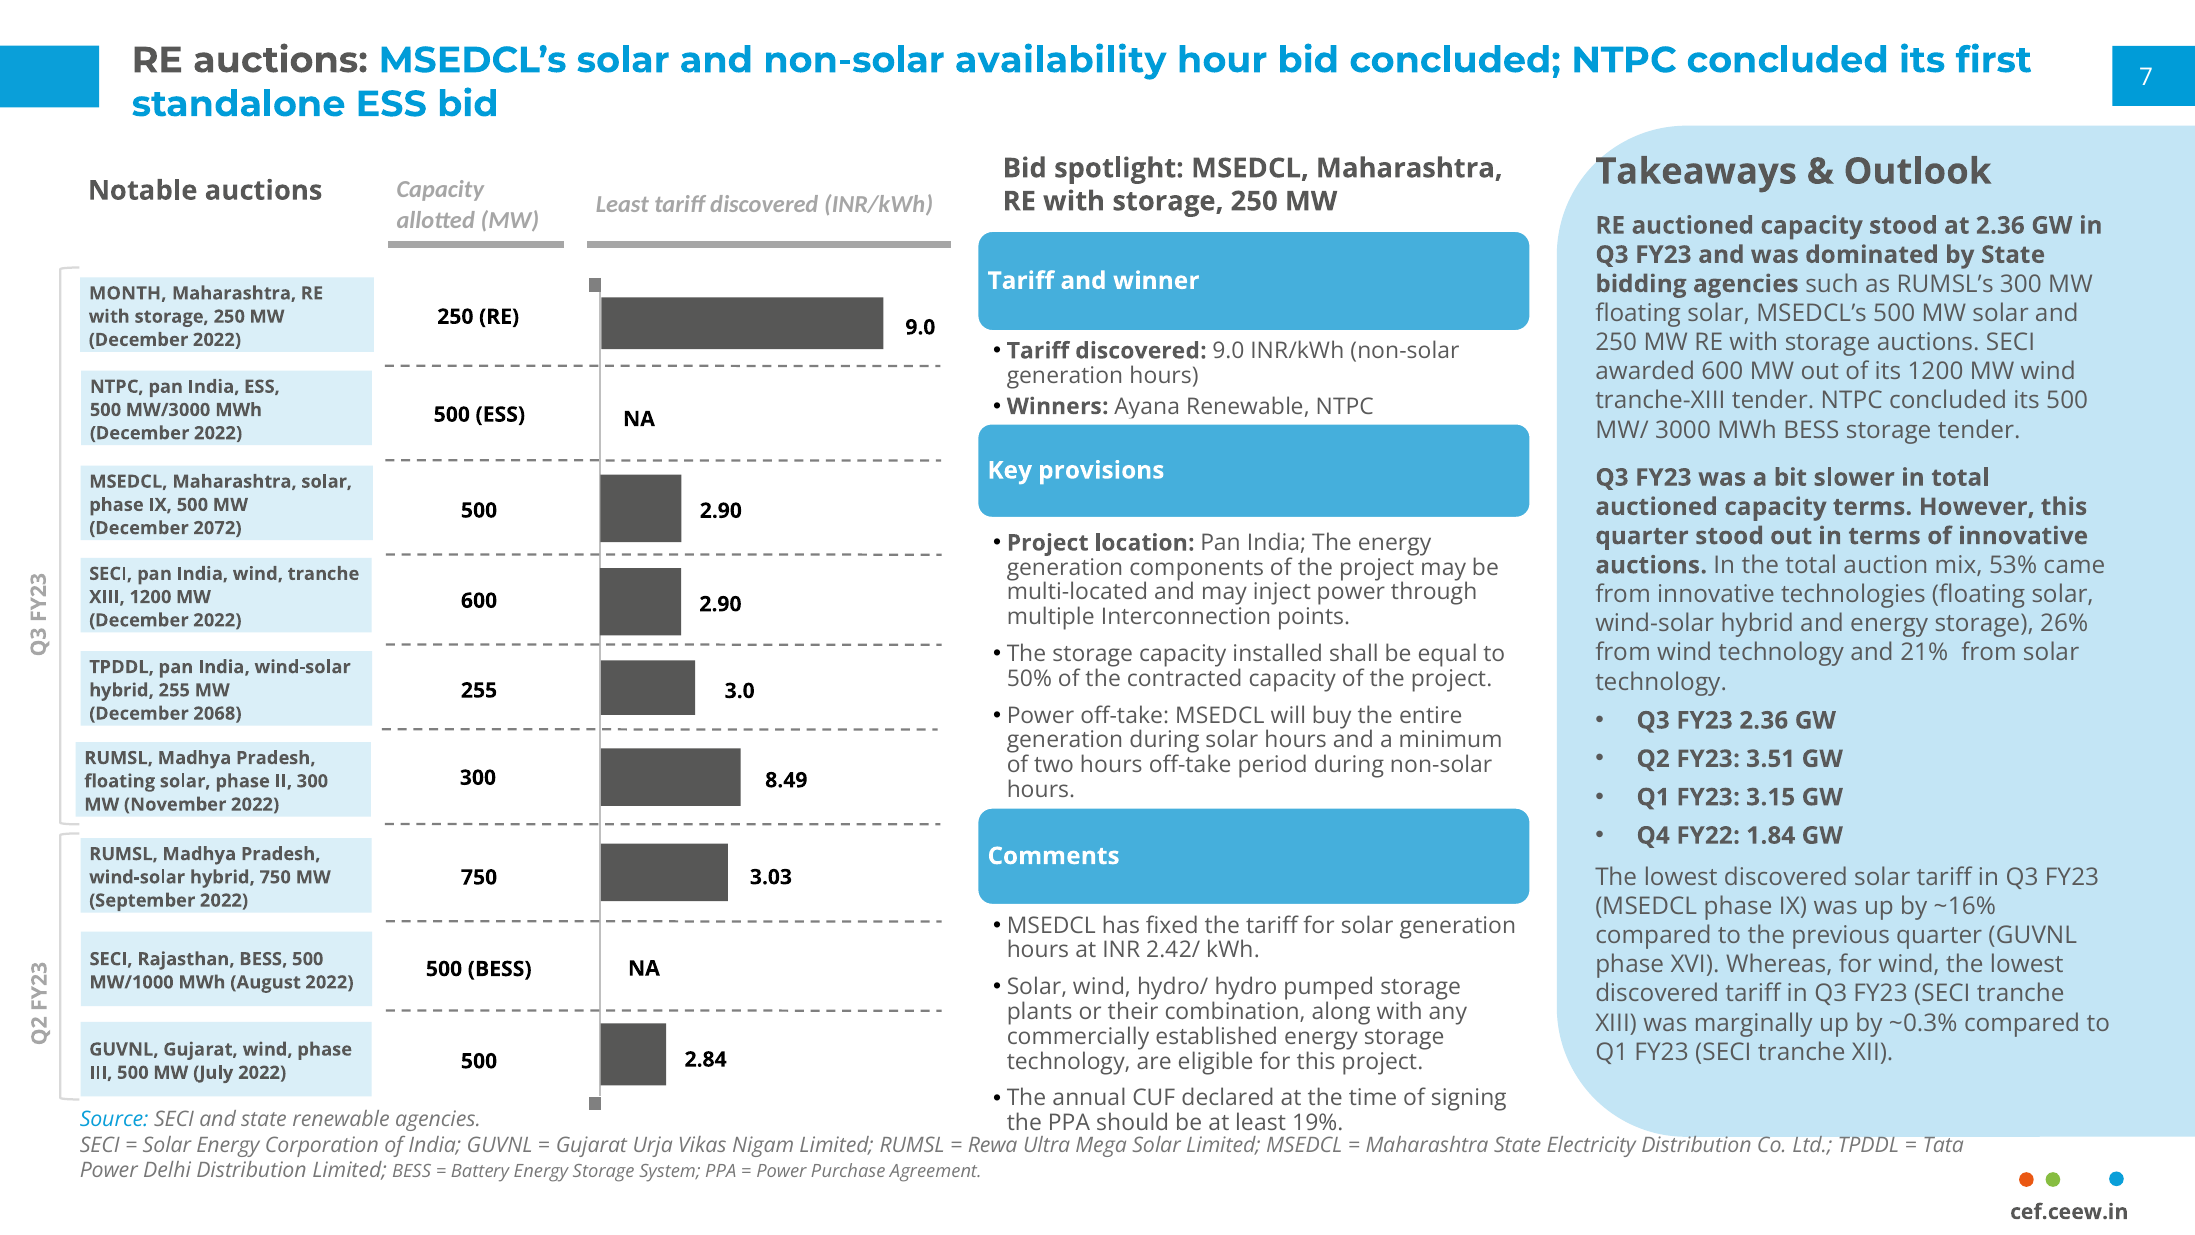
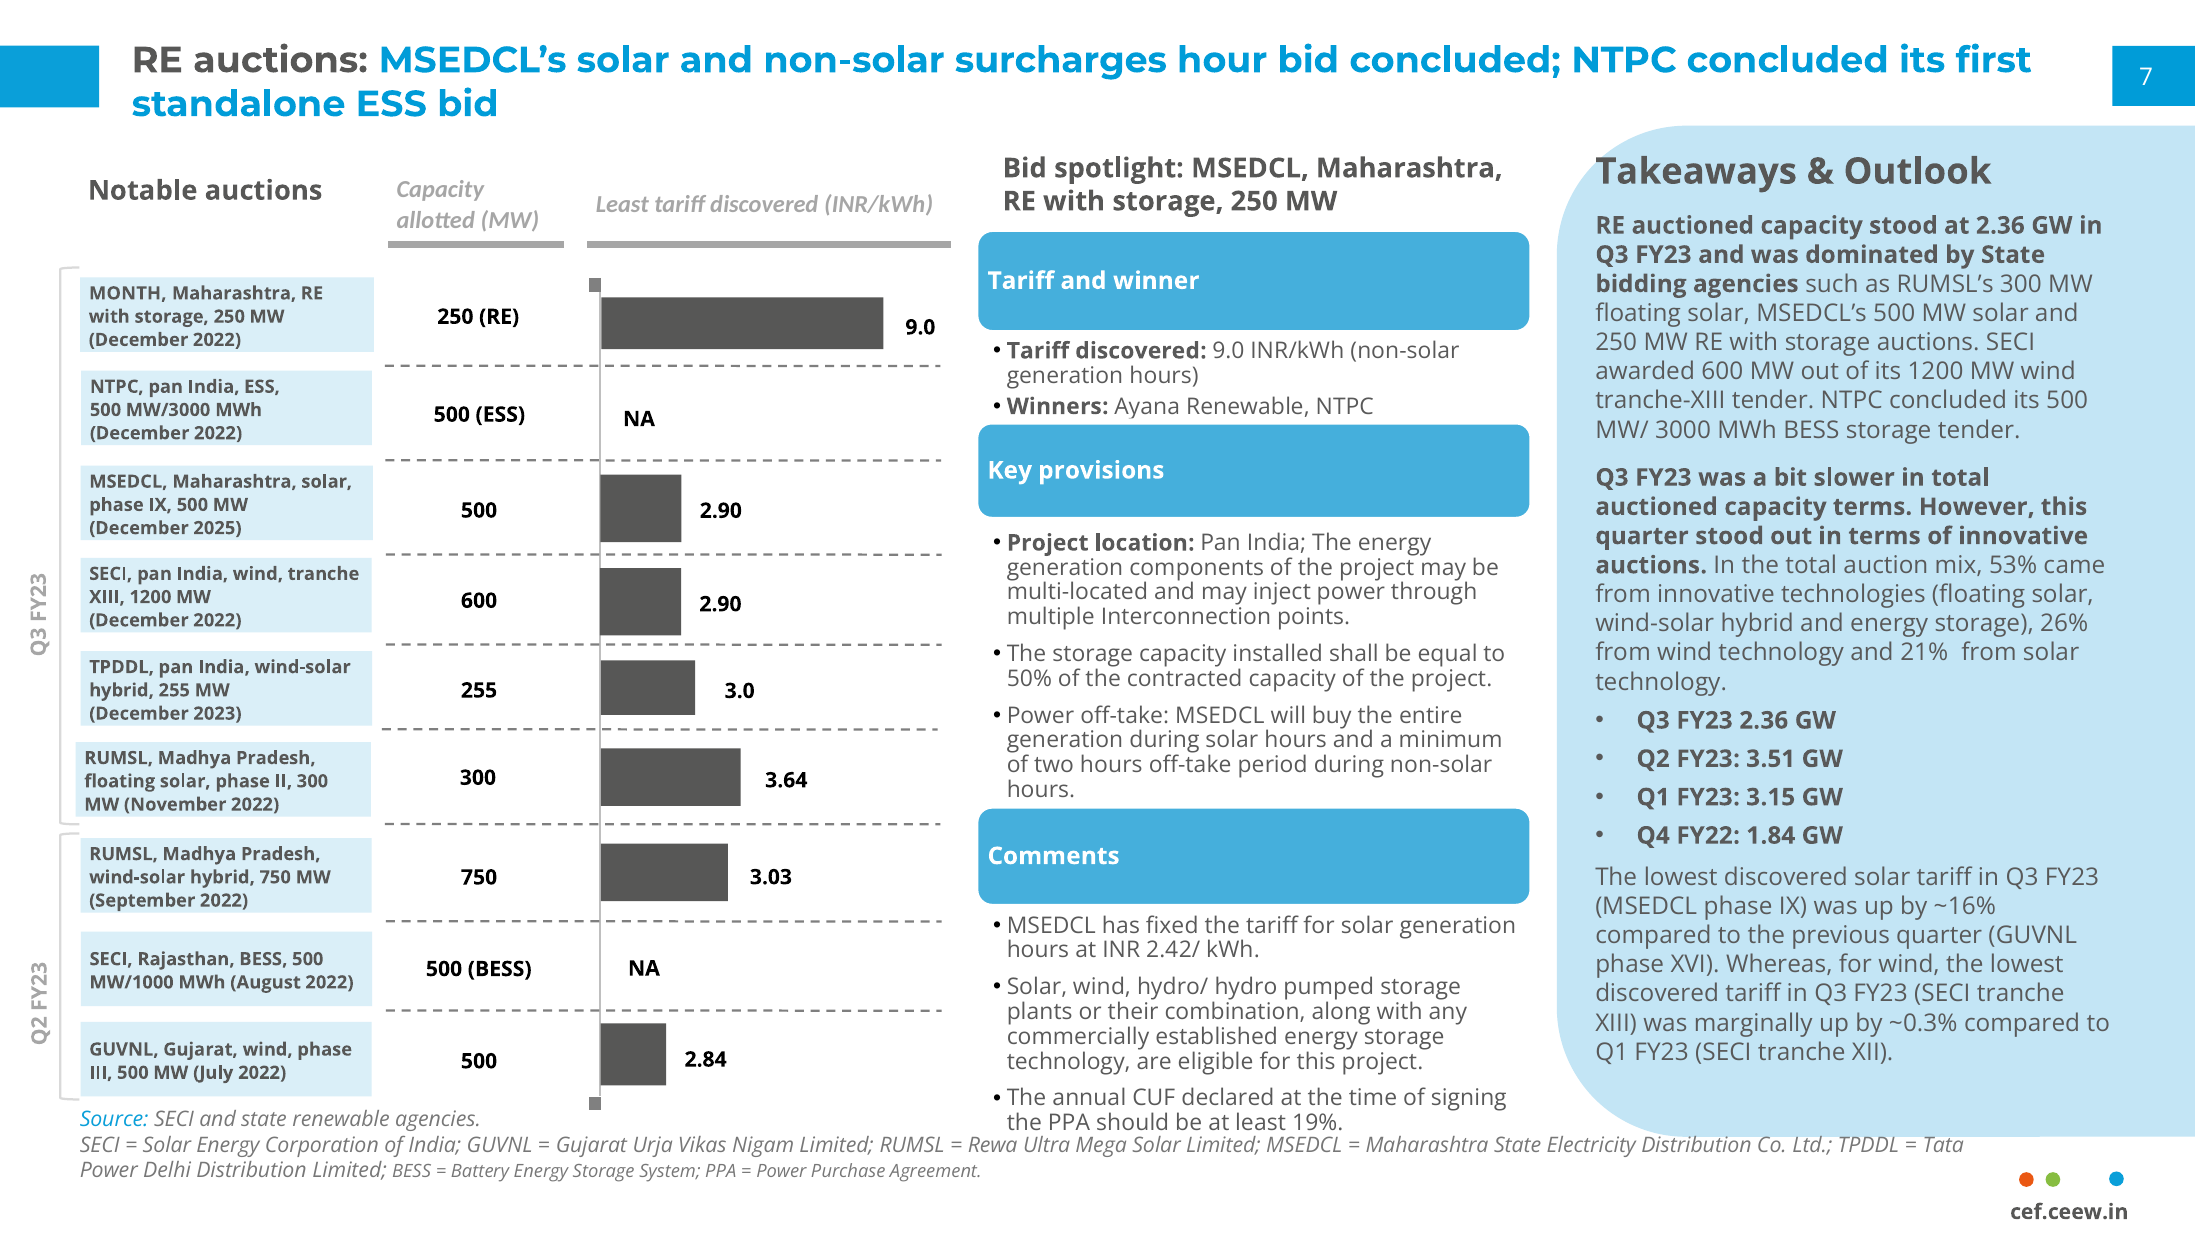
availability: availability -> surcharges
2072: 2072 -> 2025
2068: 2068 -> 2023
8.49: 8.49 -> 3.64
